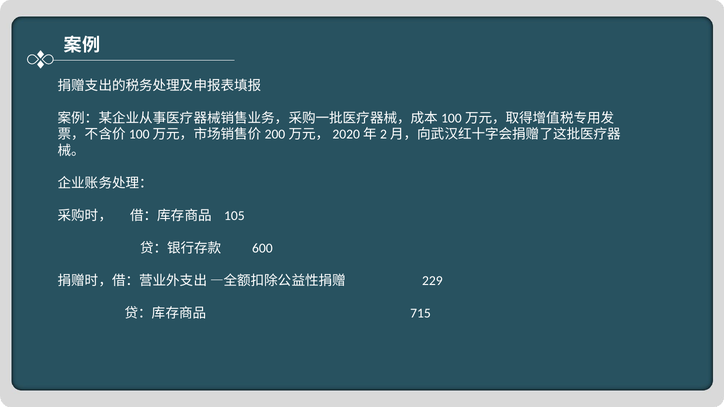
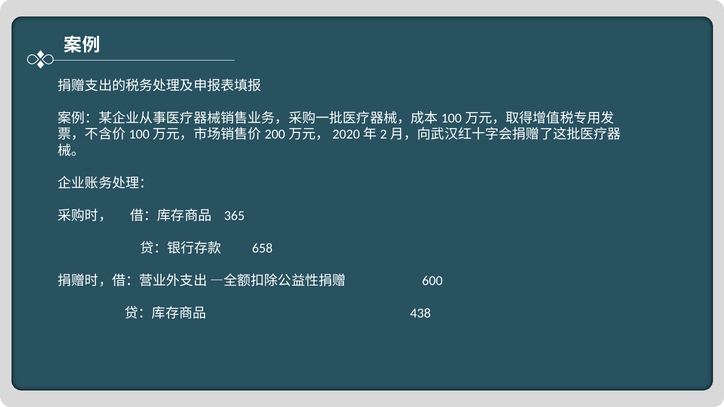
105: 105 -> 365
600: 600 -> 658
229: 229 -> 600
715: 715 -> 438
